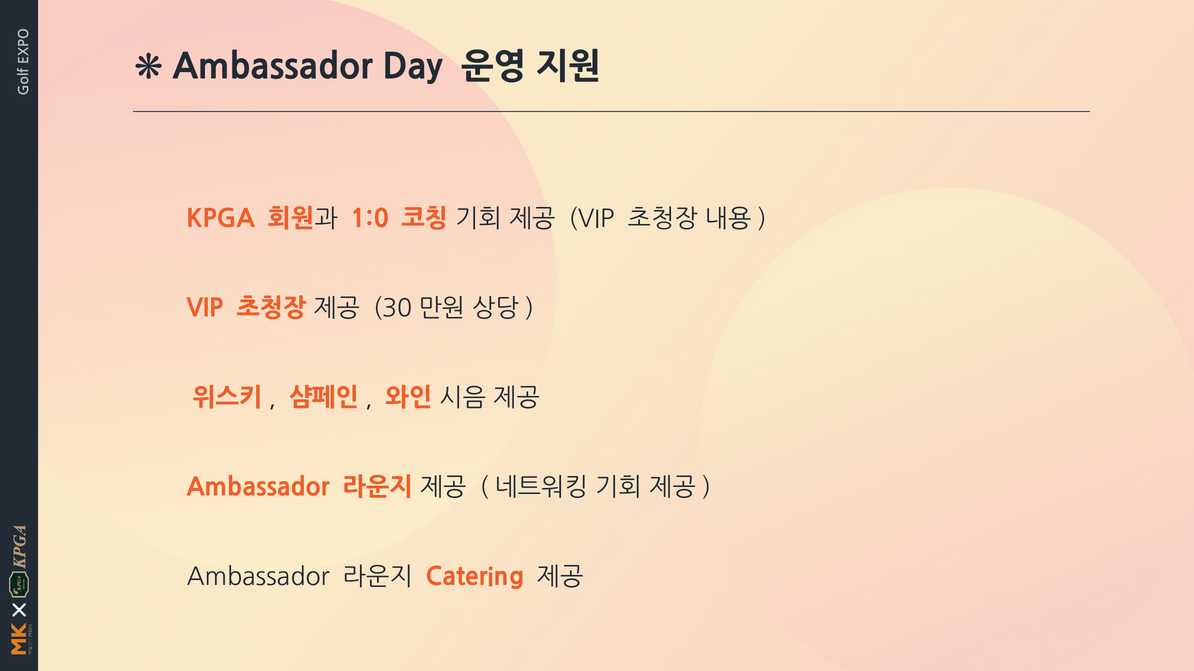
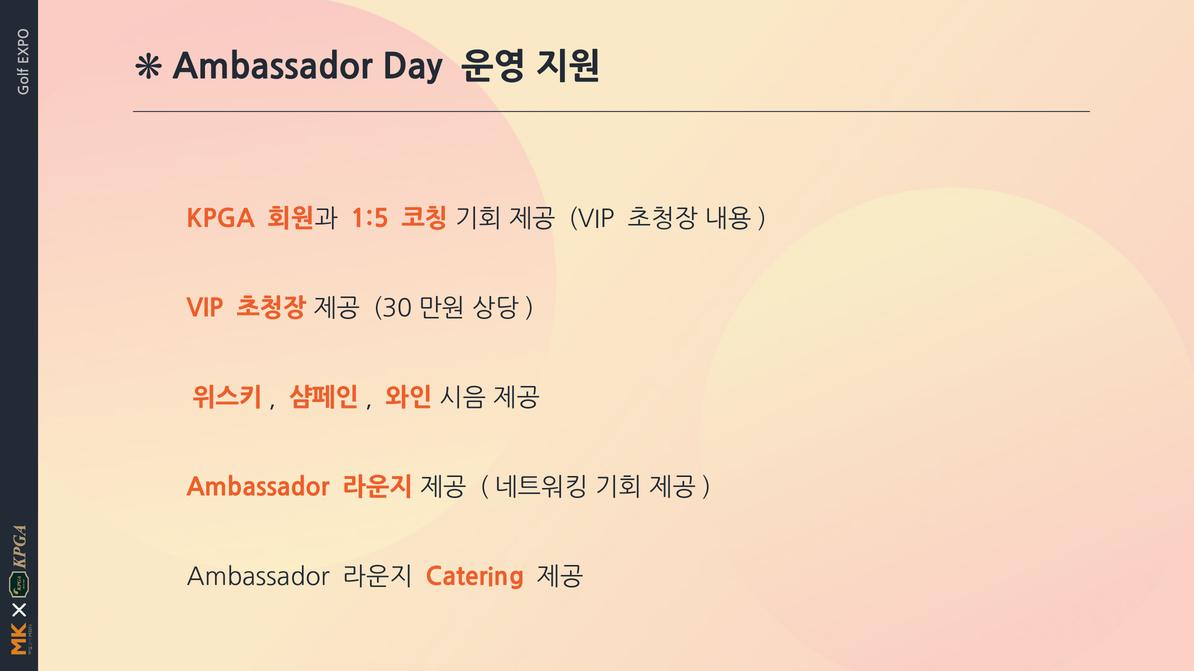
1:0: 1:0 -> 1:5
